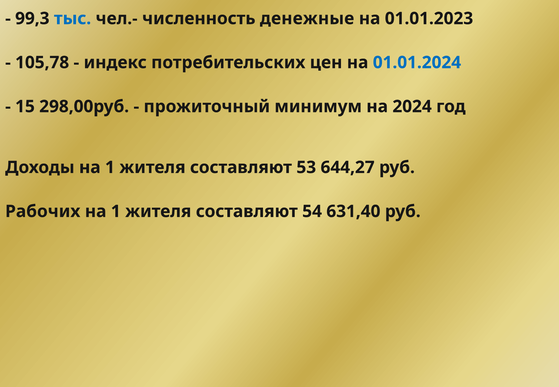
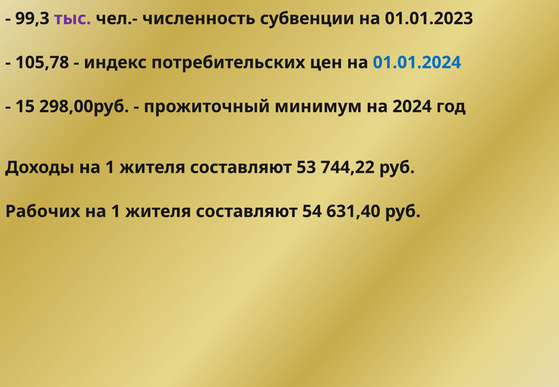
тыс colour: blue -> purple
денежные: денежные -> субвенции
644,27: 644,27 -> 744,22
